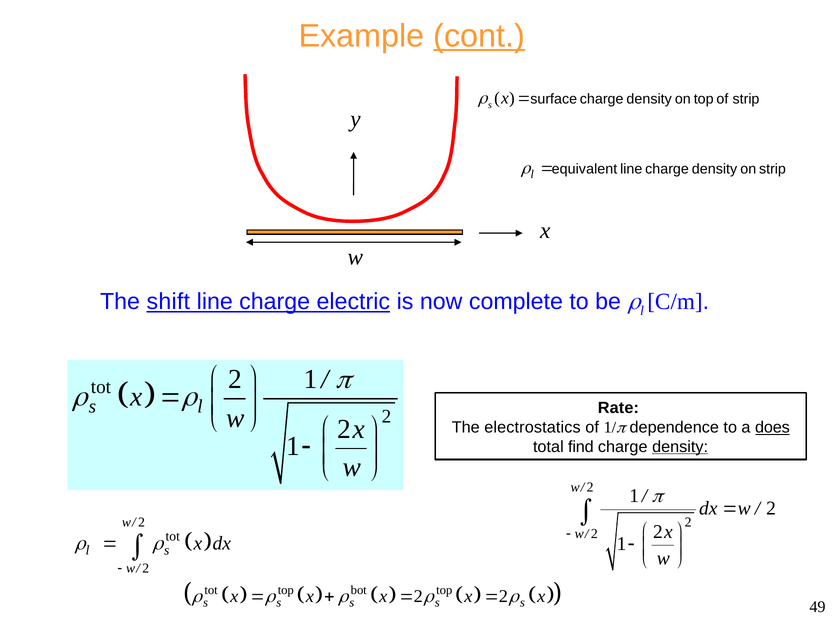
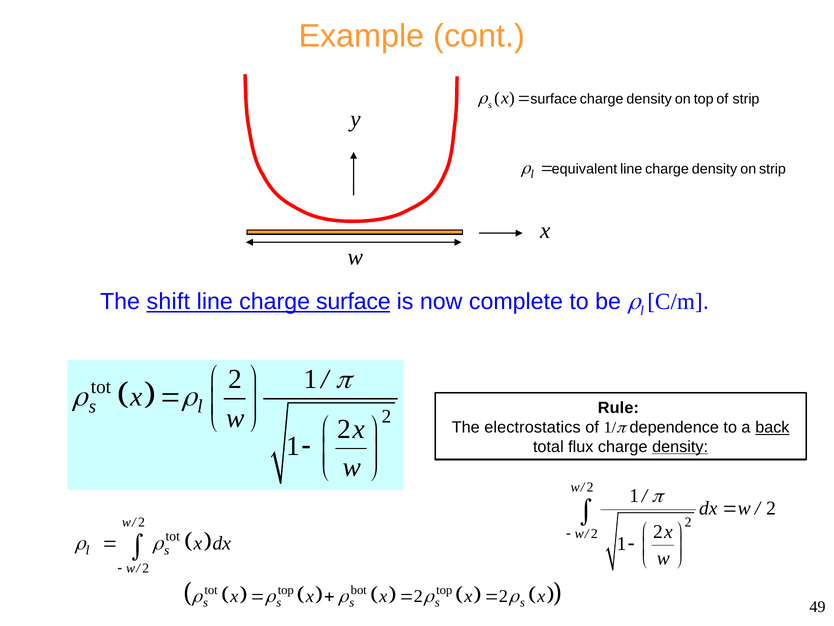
cont underline: present -> none
electric: electric -> surface
Rate: Rate -> Rule
does: does -> back
find: find -> flux
